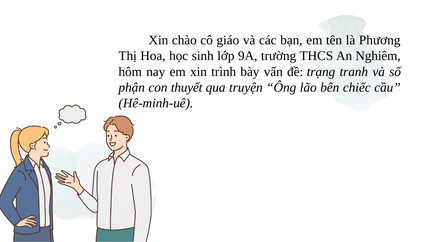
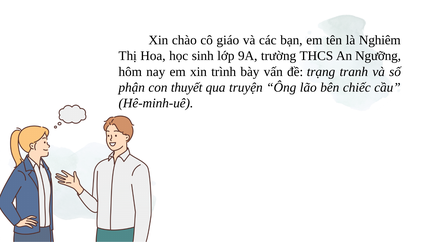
Phương: Phương -> Nghiêm
Nghiêm: Nghiêm -> Ngưỡng
